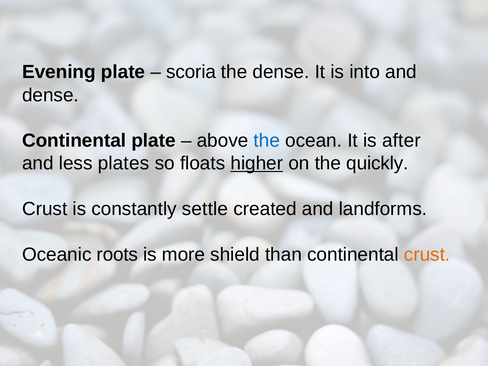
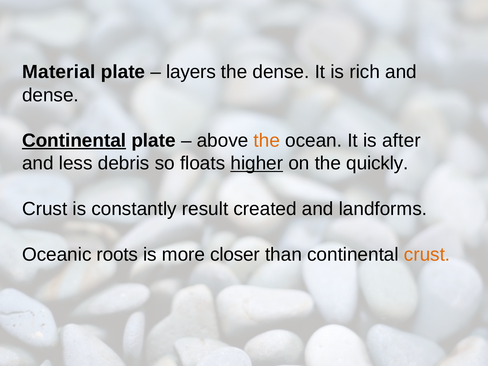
Evening: Evening -> Material
scoria: scoria -> layers
into: into -> rich
Continental at (74, 140) underline: none -> present
the at (267, 140) colour: blue -> orange
plates: plates -> debris
settle: settle -> result
shield: shield -> closer
